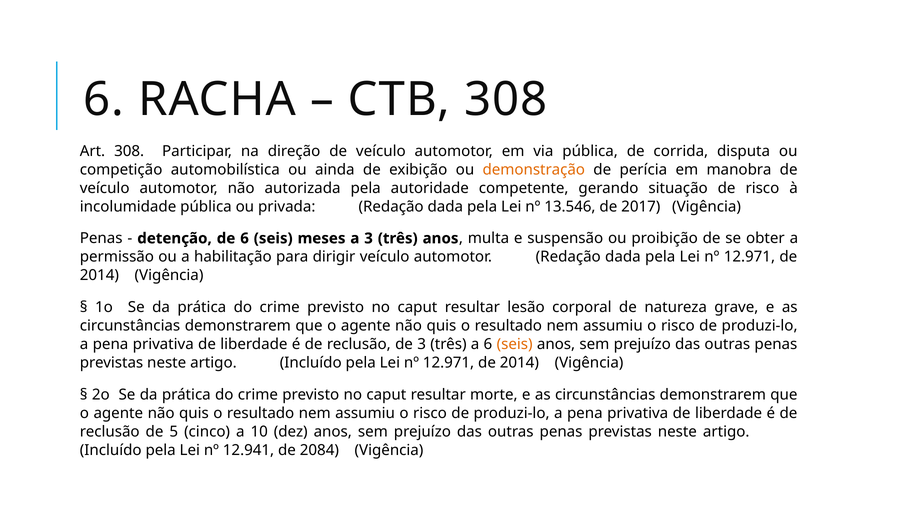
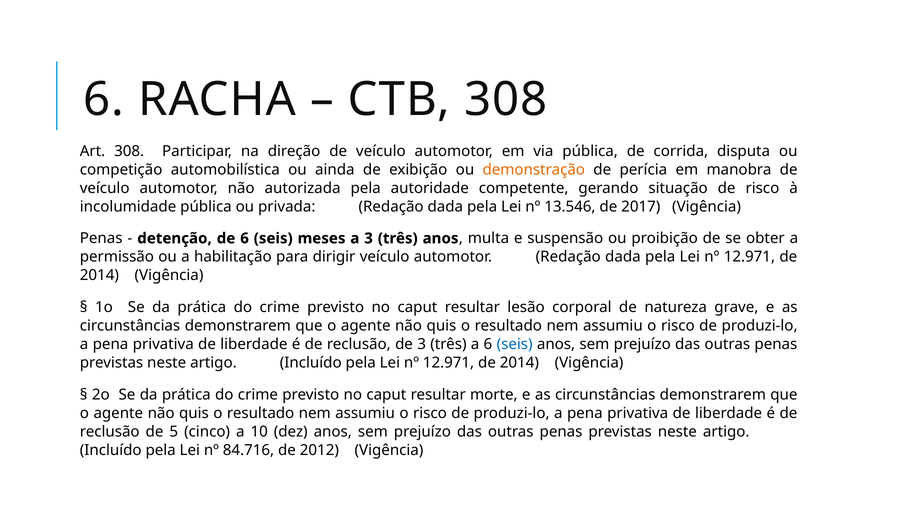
seis at (515, 344) colour: orange -> blue
12.941: 12.941 -> 84.716
2084: 2084 -> 2012
